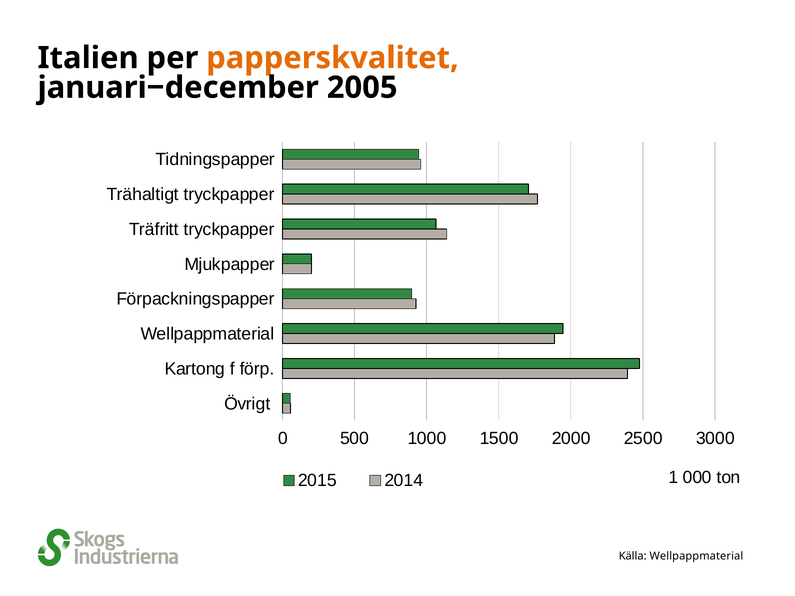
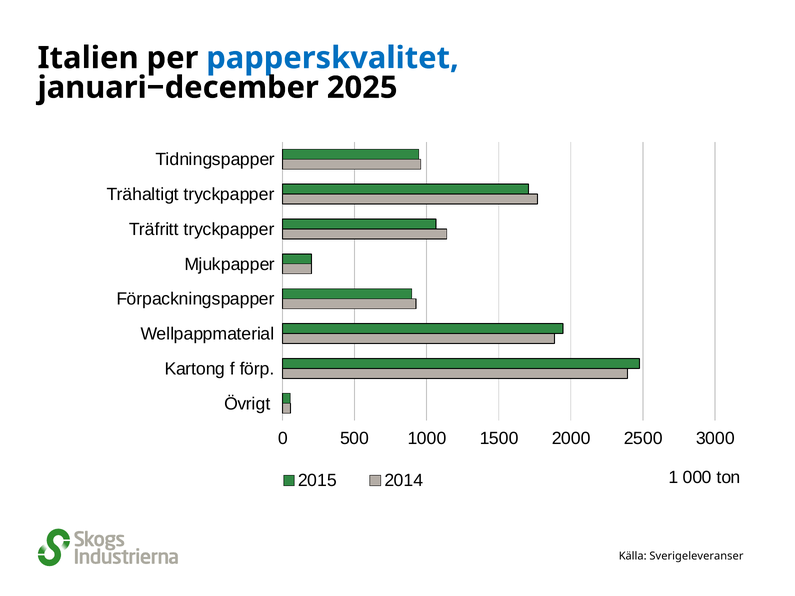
papperskvalitet colour: orange -> blue
2005: 2005 -> 2025
Källa Wellpappmaterial: Wellpappmaterial -> Sverigeleveranser
